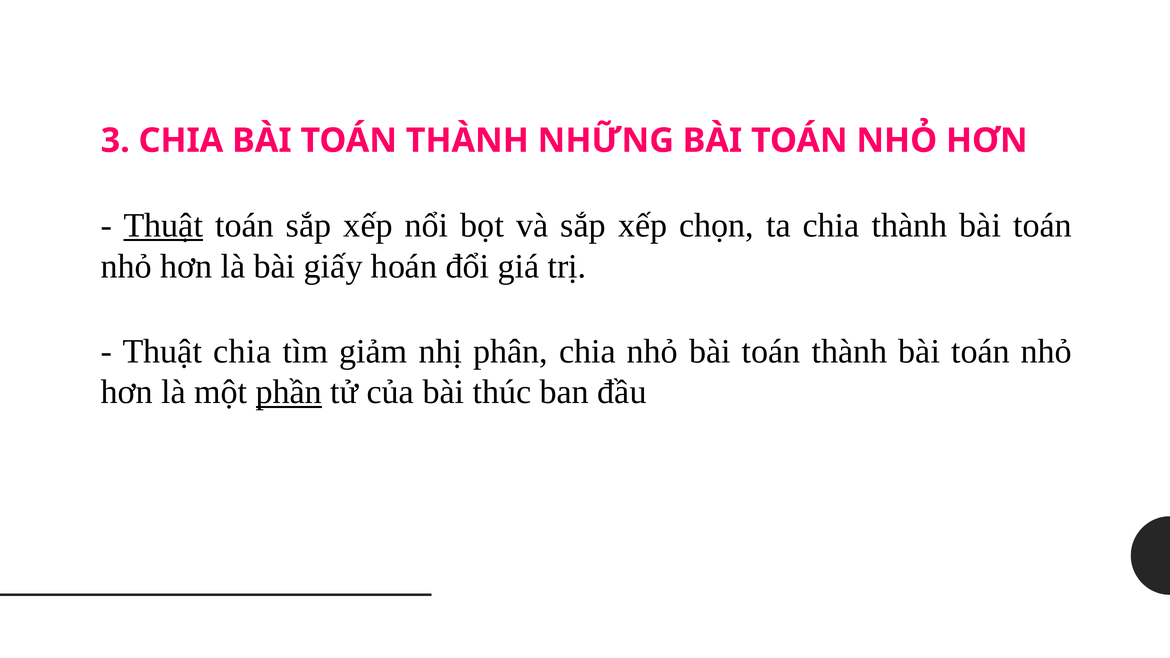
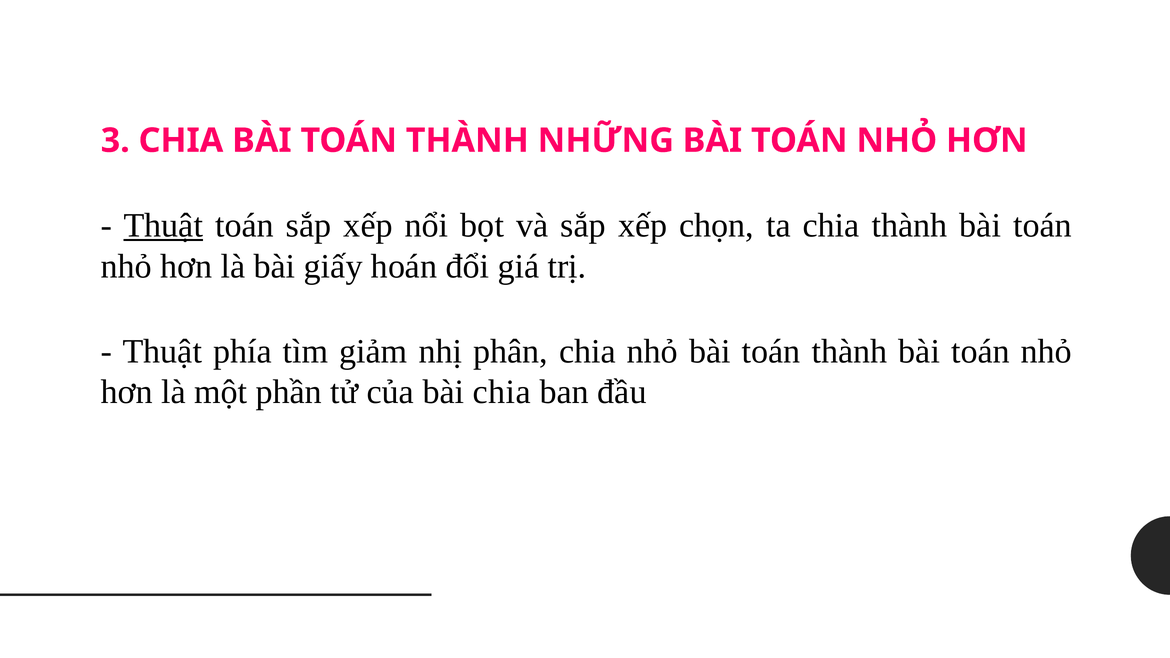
Thuật chia: chia -> phía
phần underline: present -> none
bài thúc: thúc -> chia
